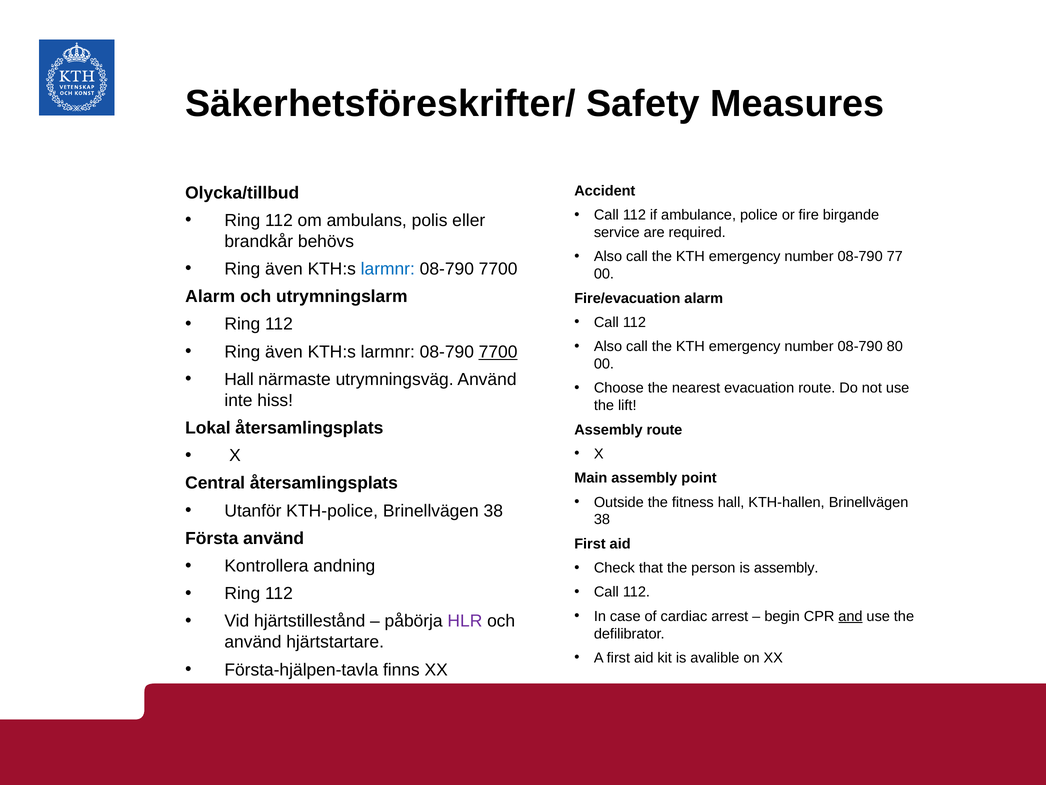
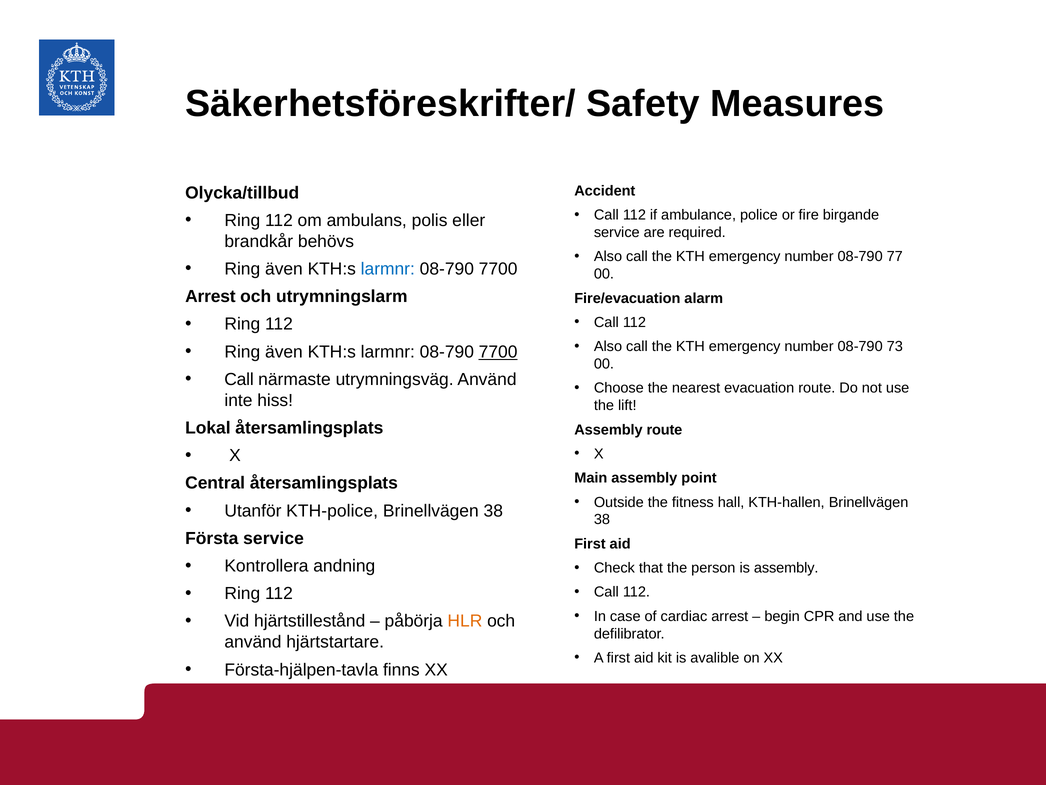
Alarm at (210, 296): Alarm -> Arrest
80: 80 -> 73
Hall at (239, 379): Hall -> Call
Första använd: använd -> service
and underline: present -> none
HLR colour: purple -> orange
